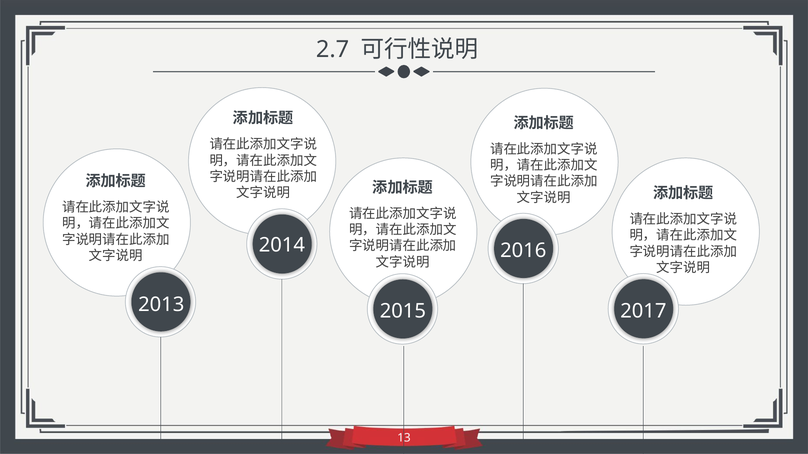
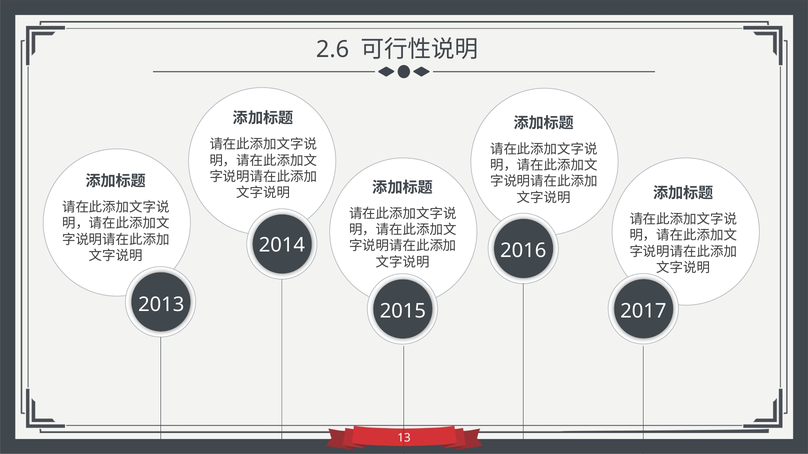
2.7: 2.7 -> 2.6
